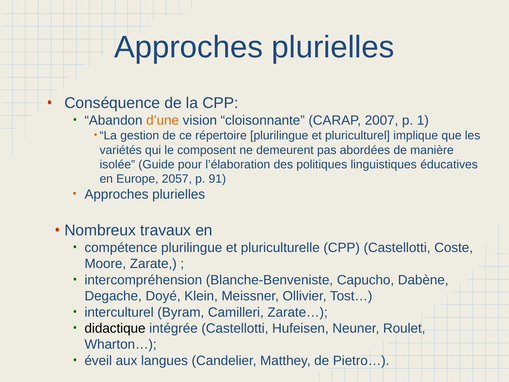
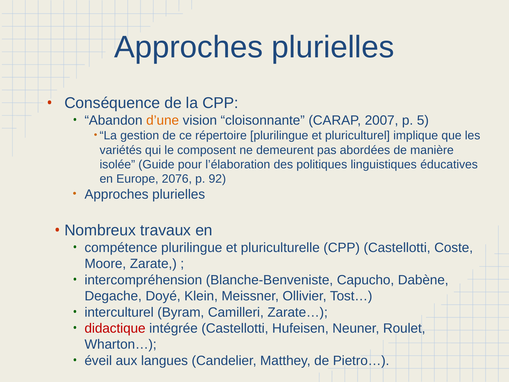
1: 1 -> 5
2057: 2057 -> 2076
91: 91 -> 92
didactique colour: black -> red
